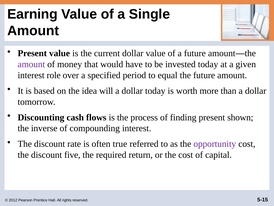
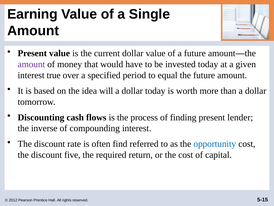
role: role -> true
shown: shown -> lender
true: true -> find
opportunity colour: purple -> blue
